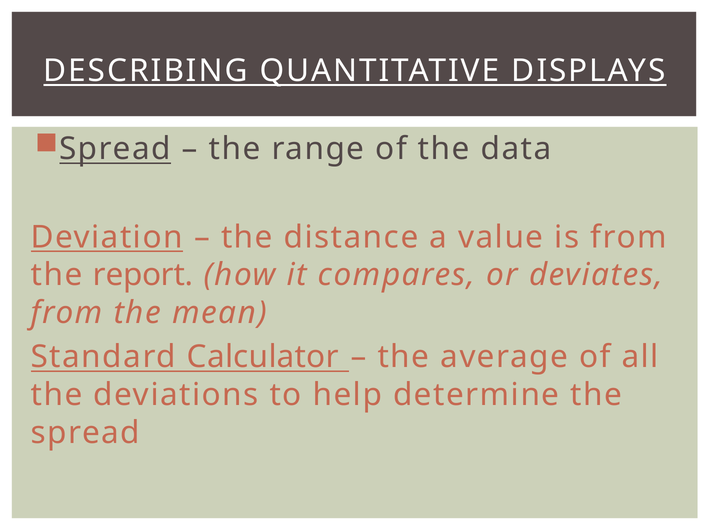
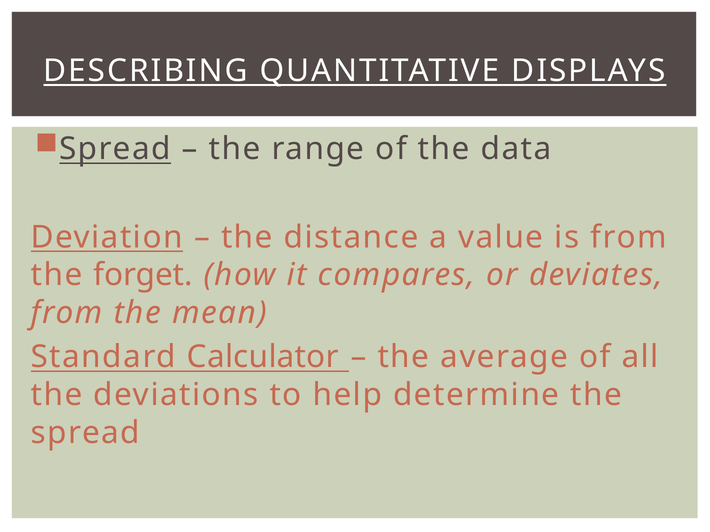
report: report -> forget
